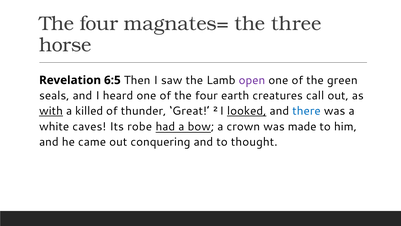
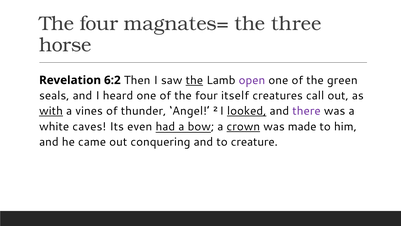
6:5: 6:5 -> 6:2
the at (194, 80) underline: none -> present
earth: earth -> itself
killed: killed -> vines
Great: Great -> Angel
there colour: blue -> purple
robe: robe -> even
crown underline: none -> present
thought: thought -> creature
